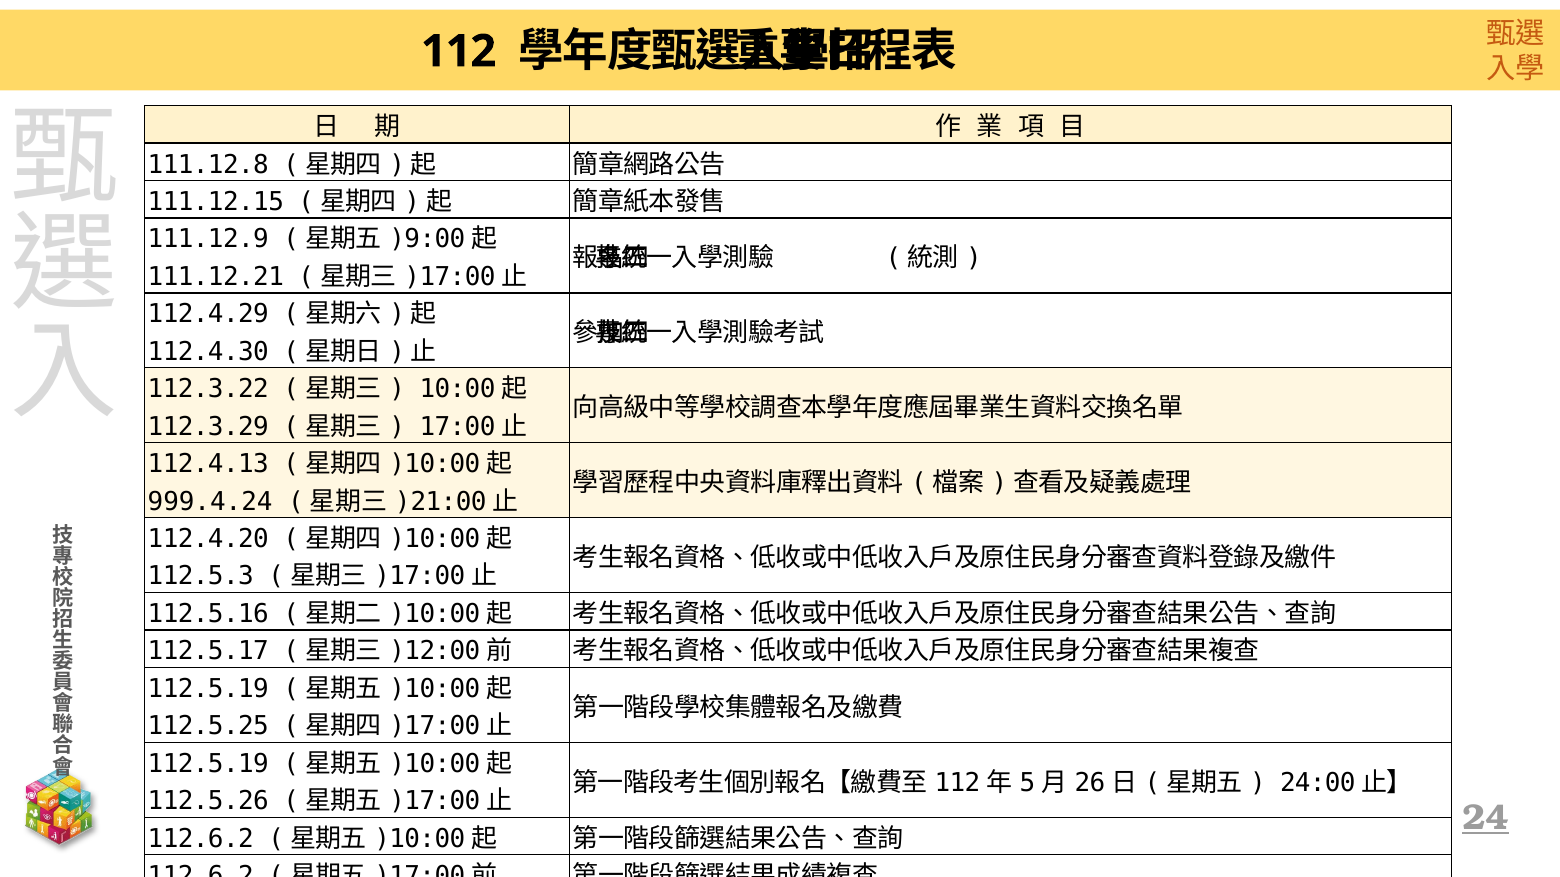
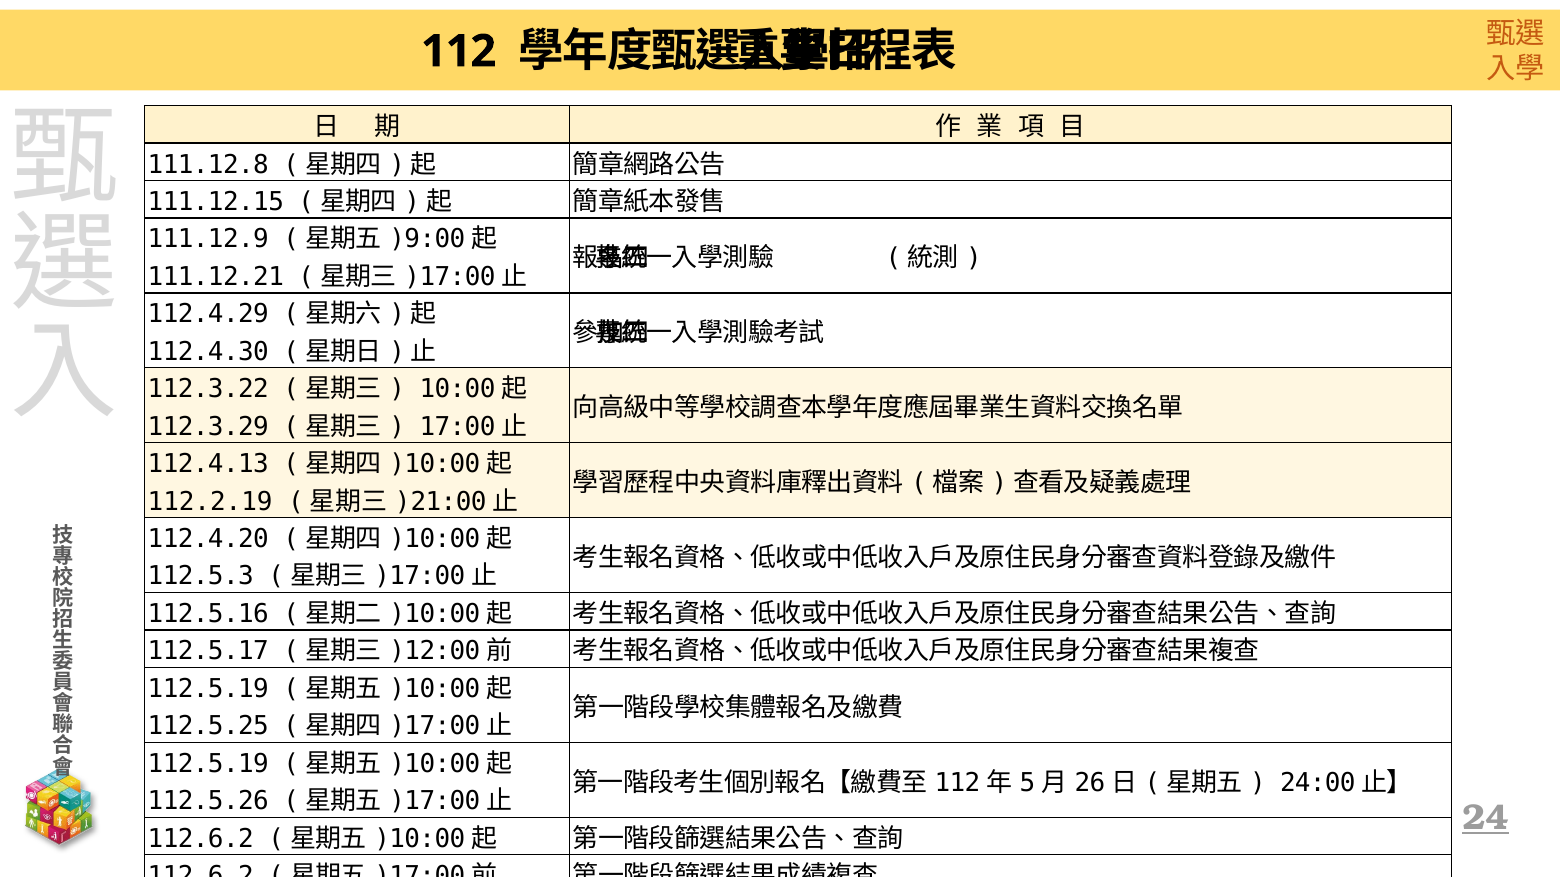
999.4.24: 999.4.24 -> 112.2.19
